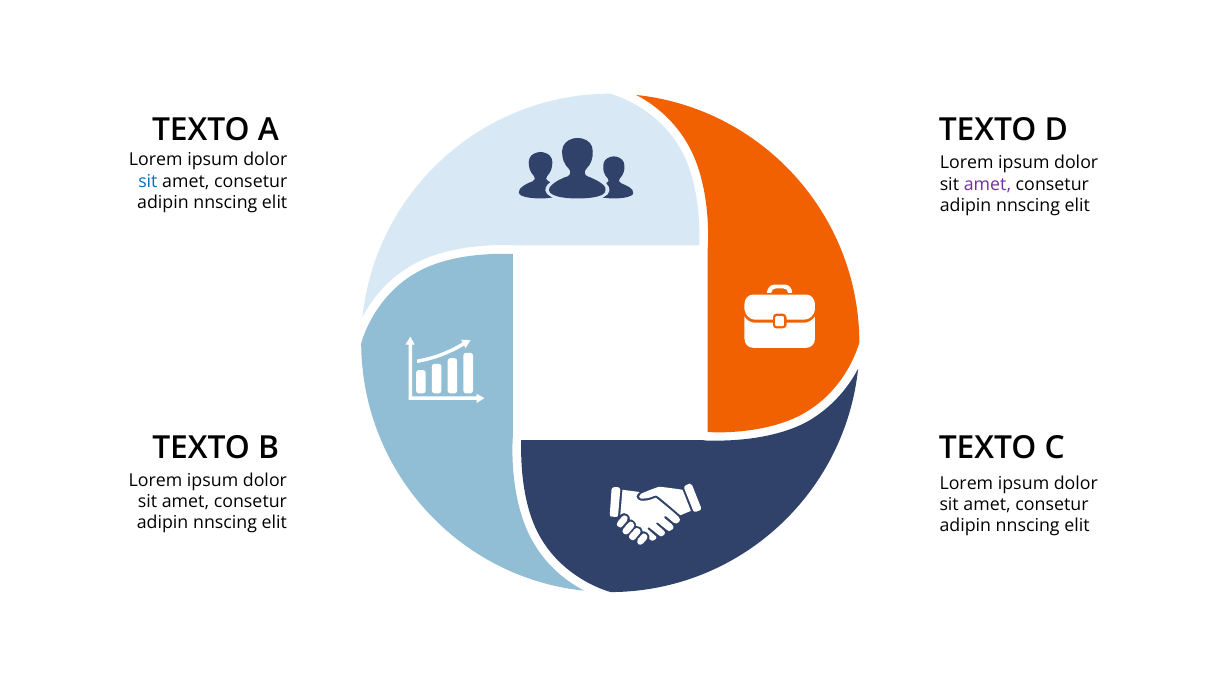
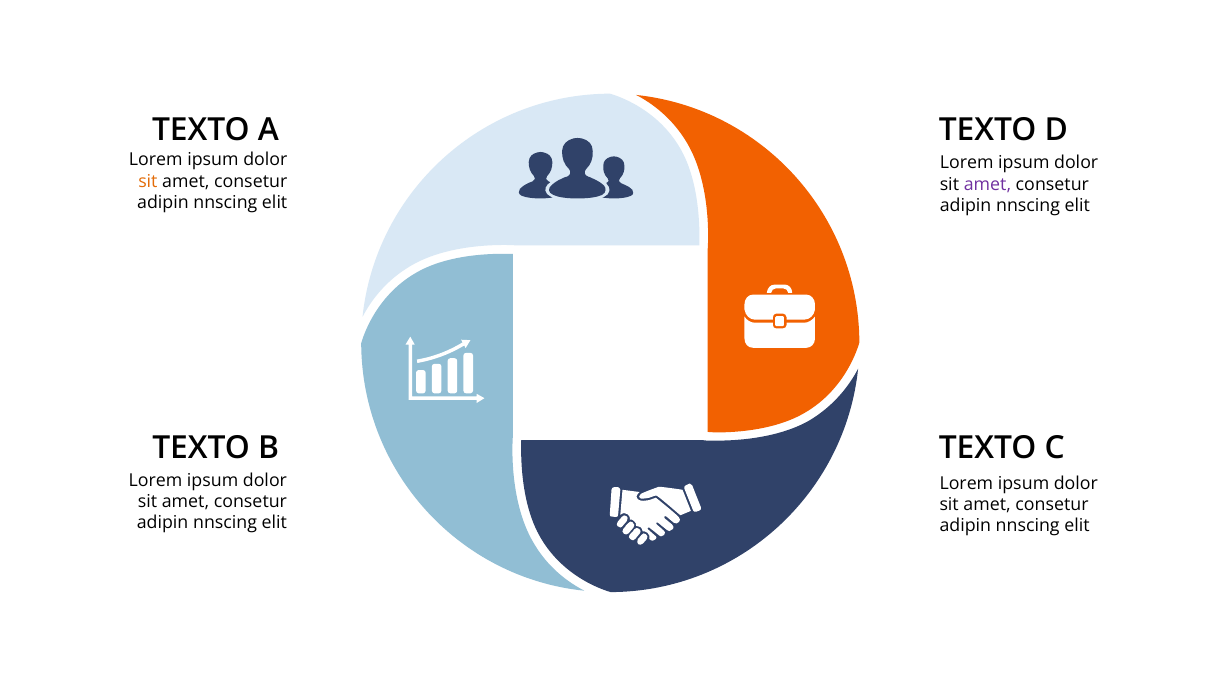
sit at (148, 181) colour: blue -> orange
